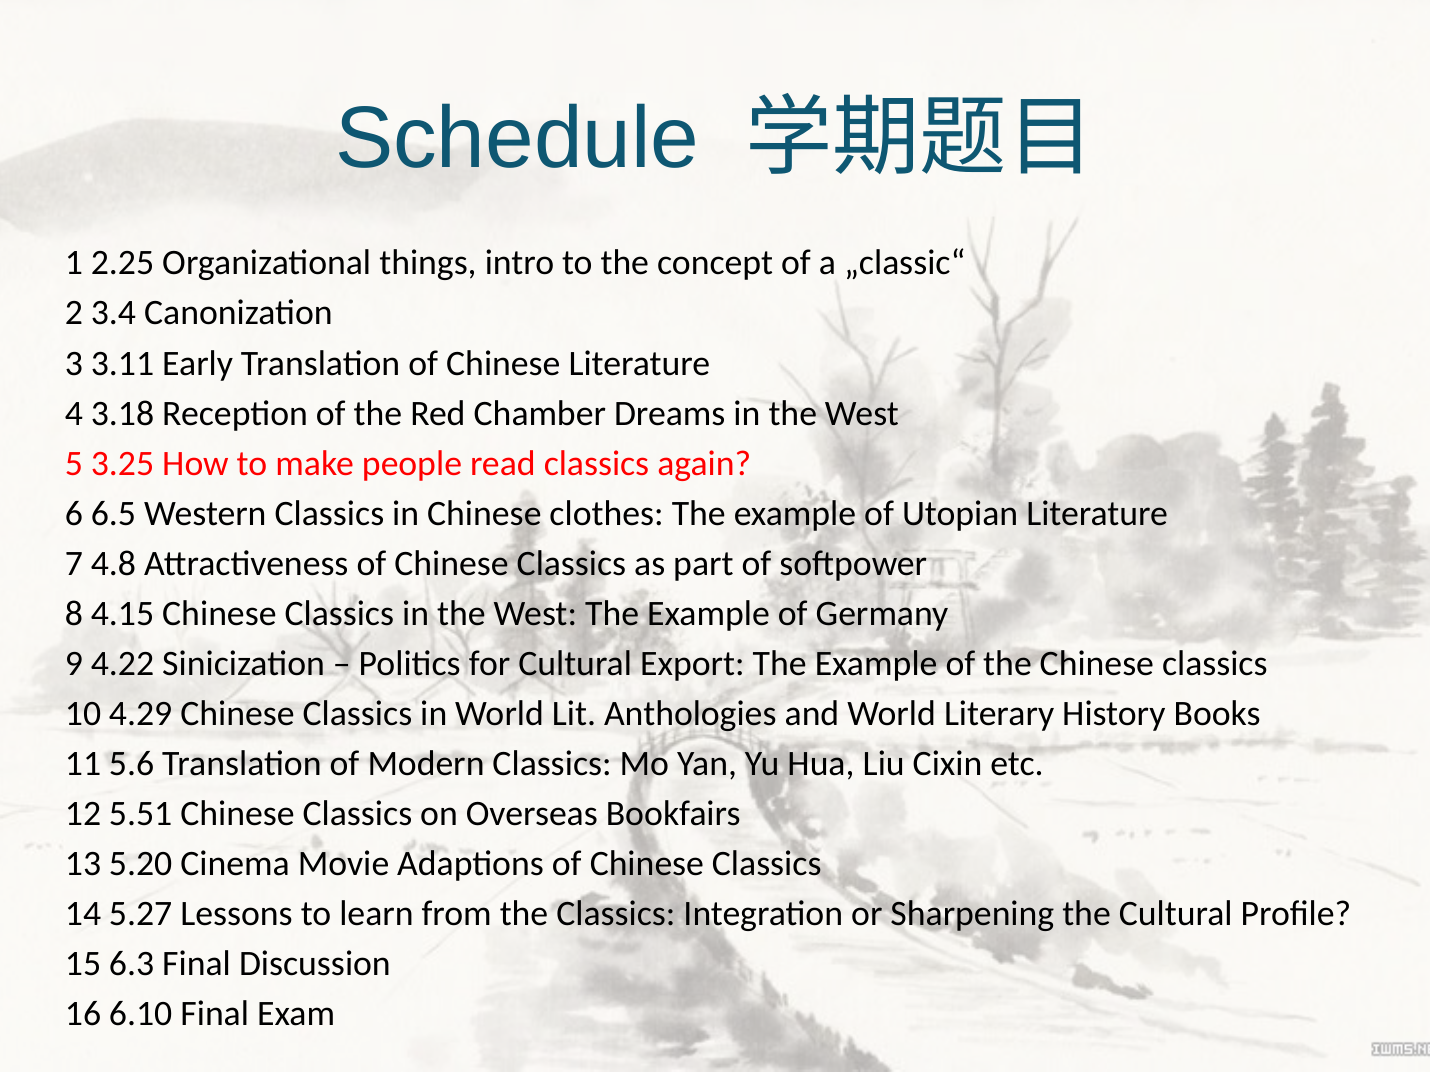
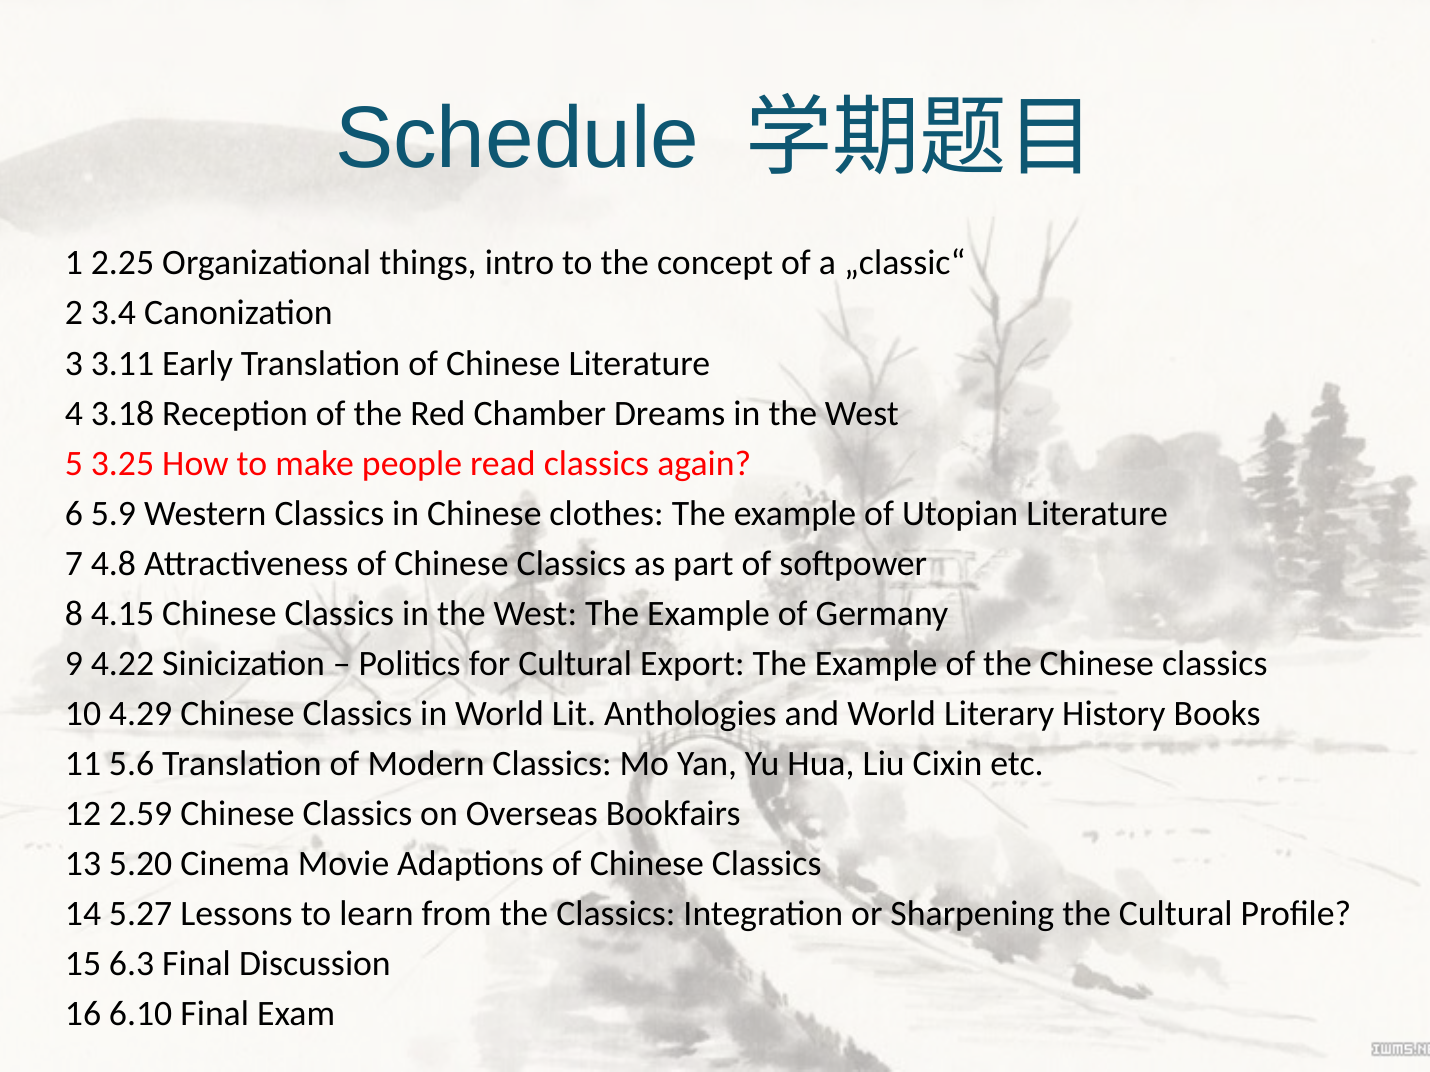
6.5: 6.5 -> 5.9
5.51: 5.51 -> 2.59
